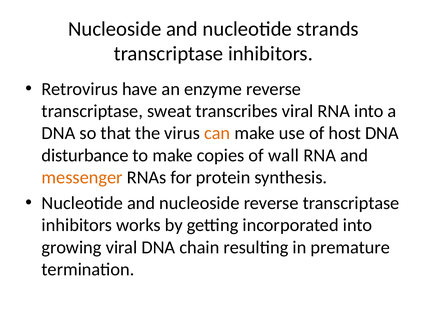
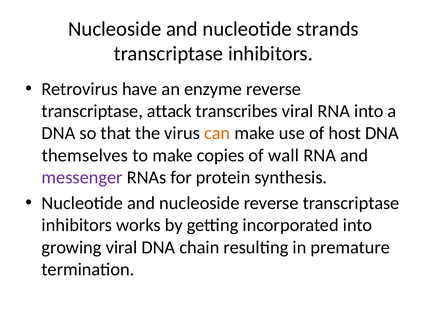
sweat: sweat -> attack
disturbance: disturbance -> themselves
messenger colour: orange -> purple
